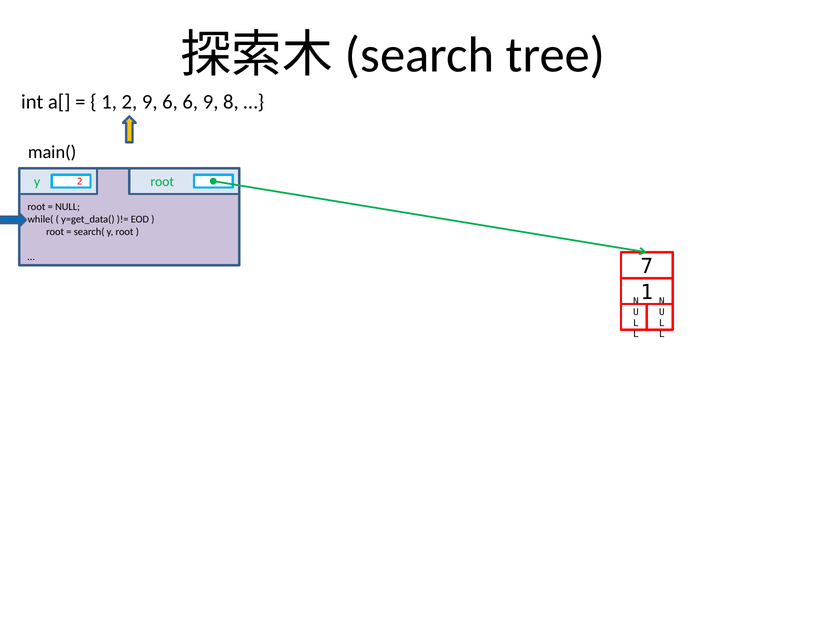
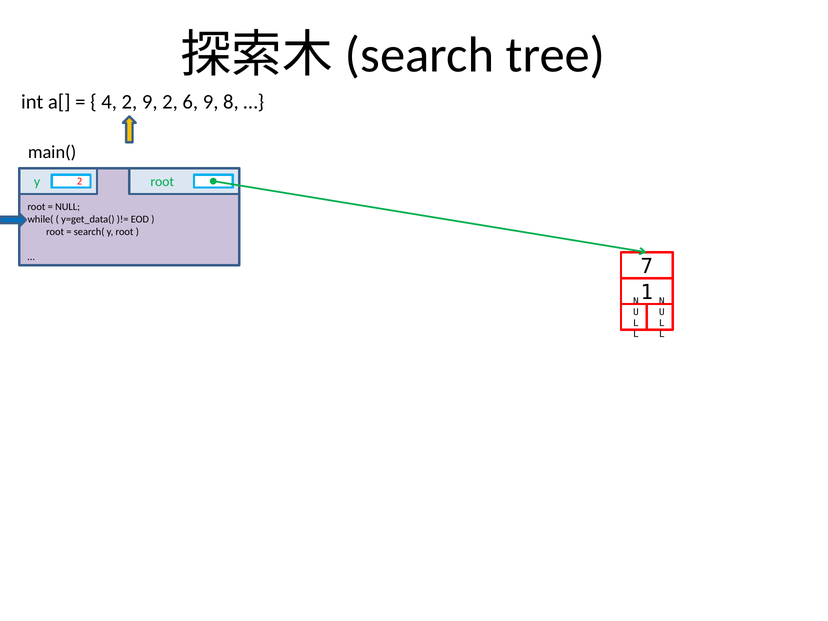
1 at (109, 102): 1 -> 4
9 6: 6 -> 2
